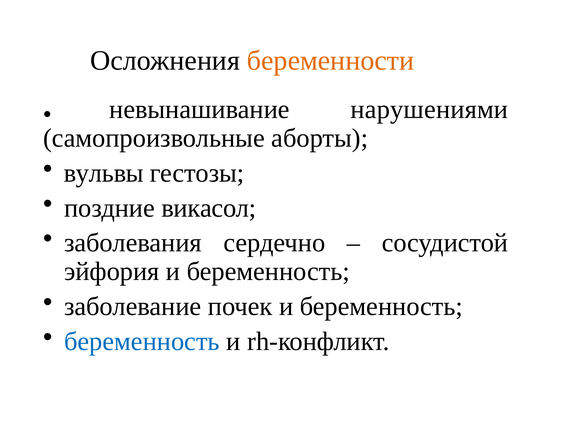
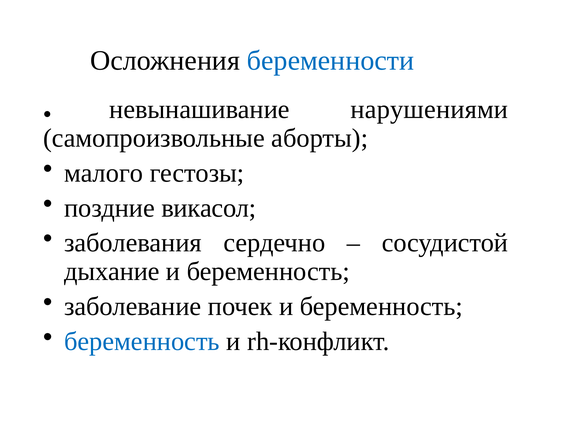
беременности colour: orange -> blue
вульвы: вульвы -> малого
эйфория: эйфория -> дыхание
